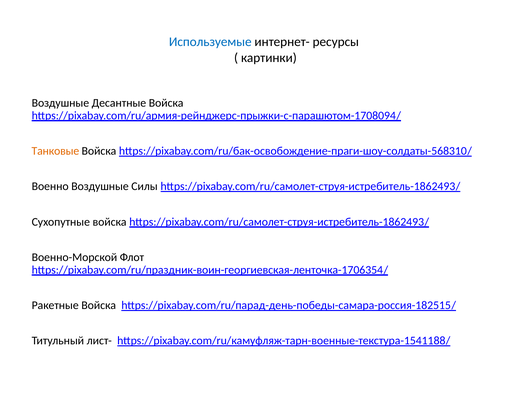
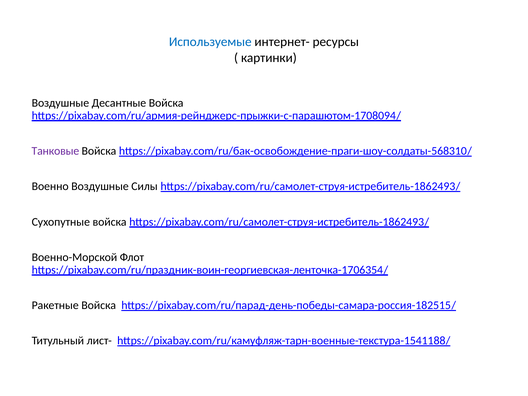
Танковые colour: orange -> purple
